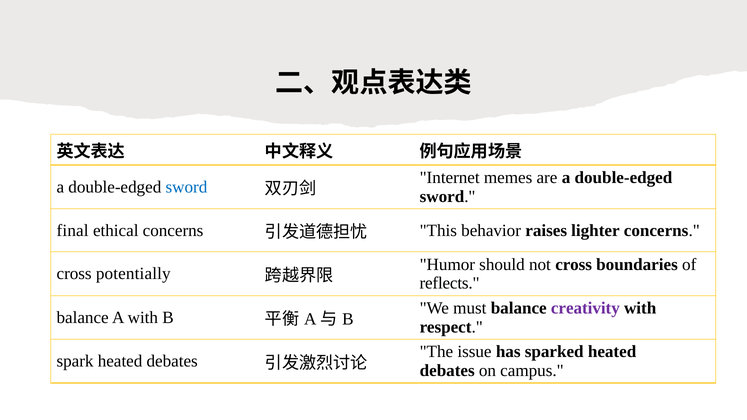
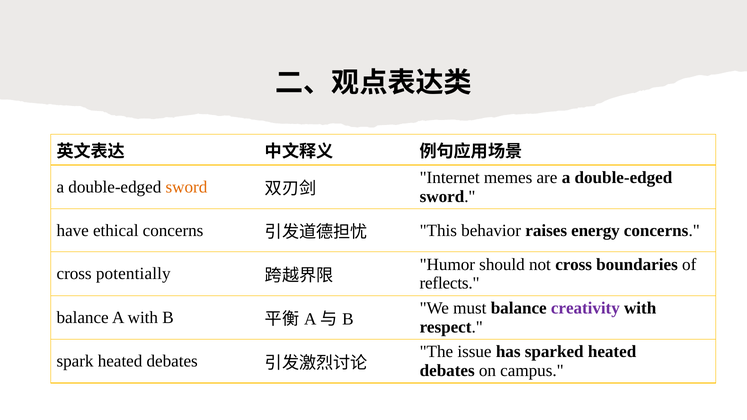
sword at (186, 187) colour: blue -> orange
final: final -> have
lighter: lighter -> energy
